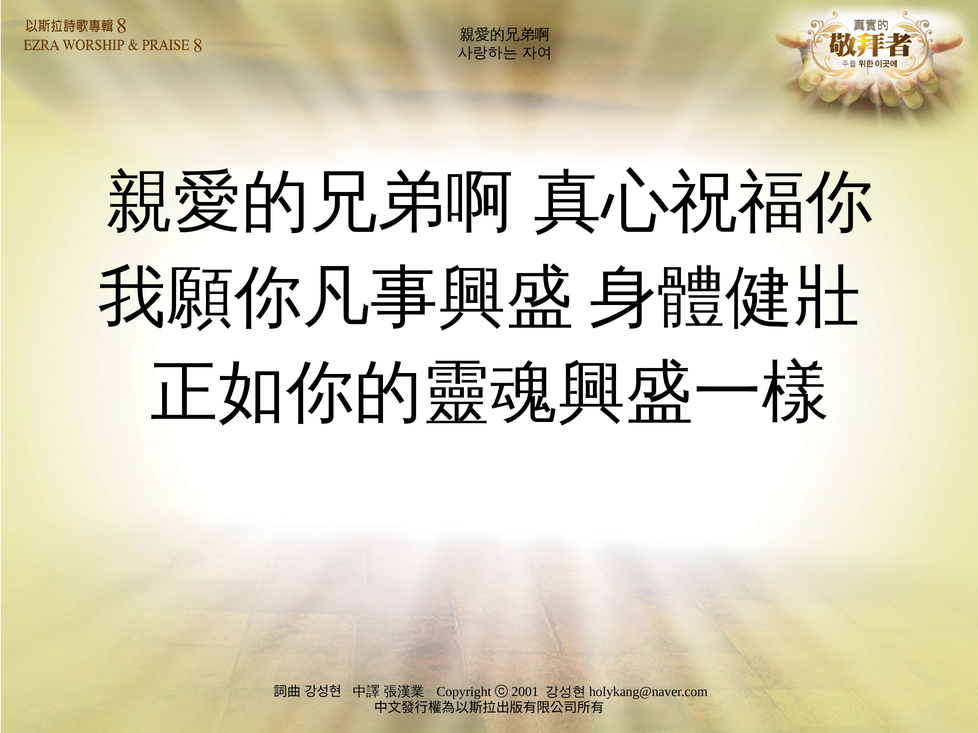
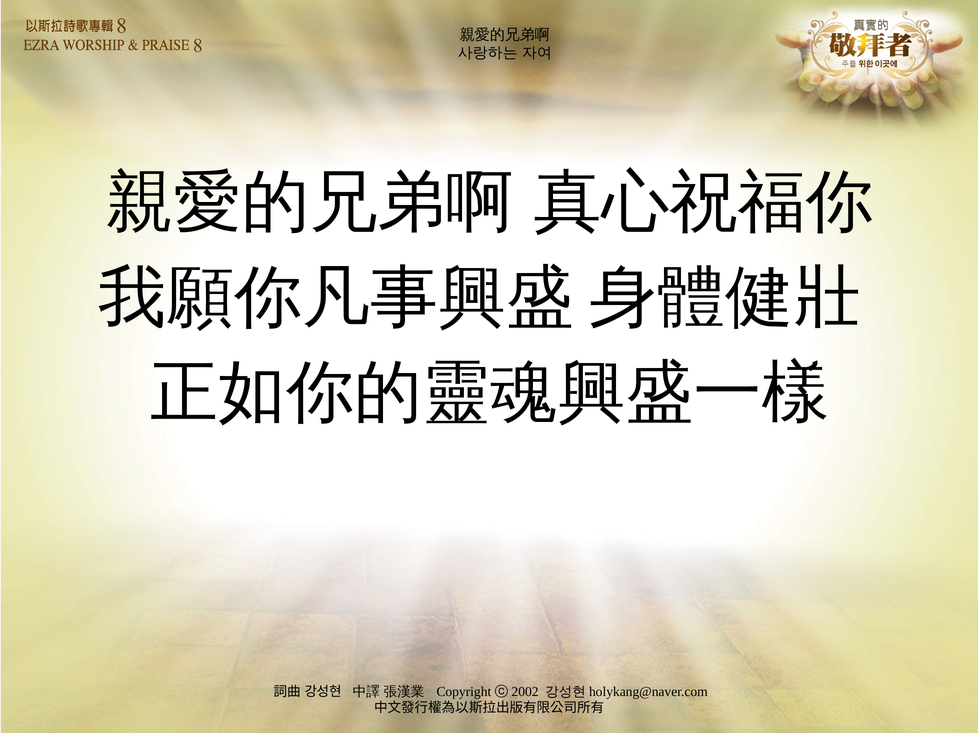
2001: 2001 -> 2002
